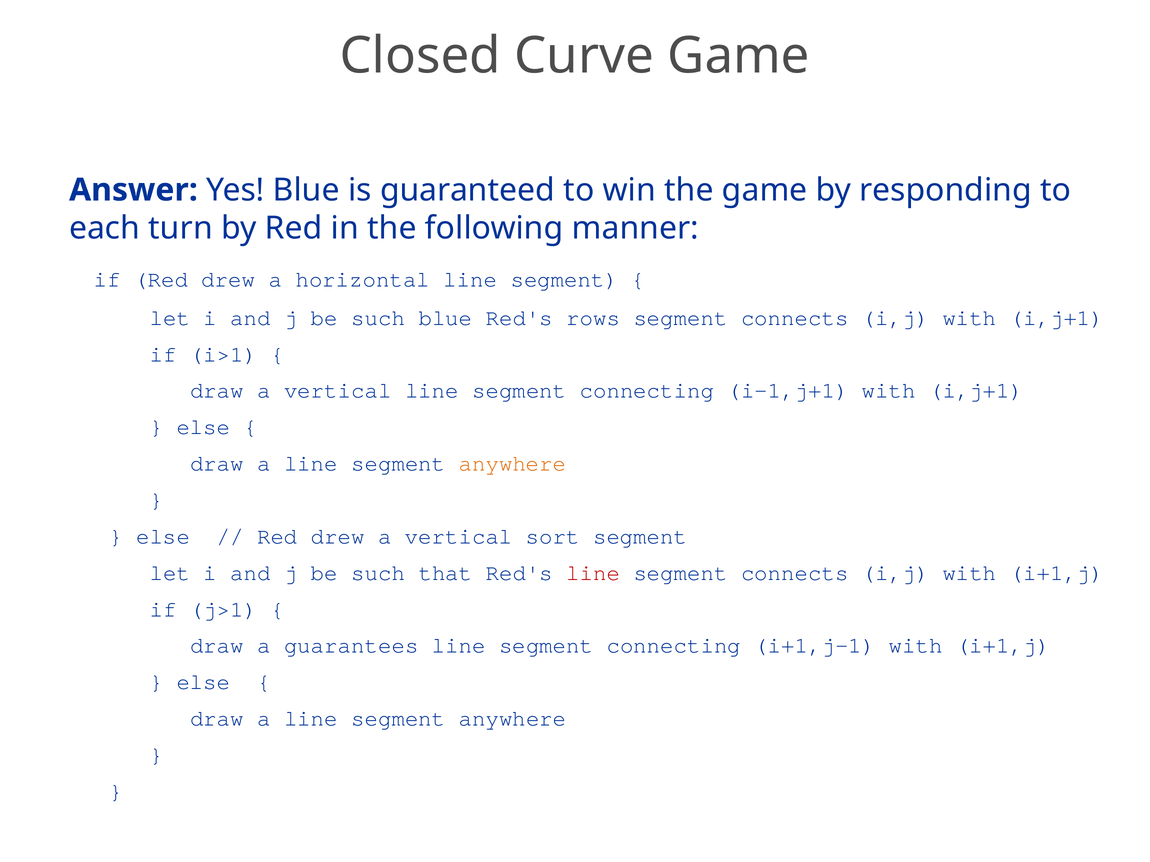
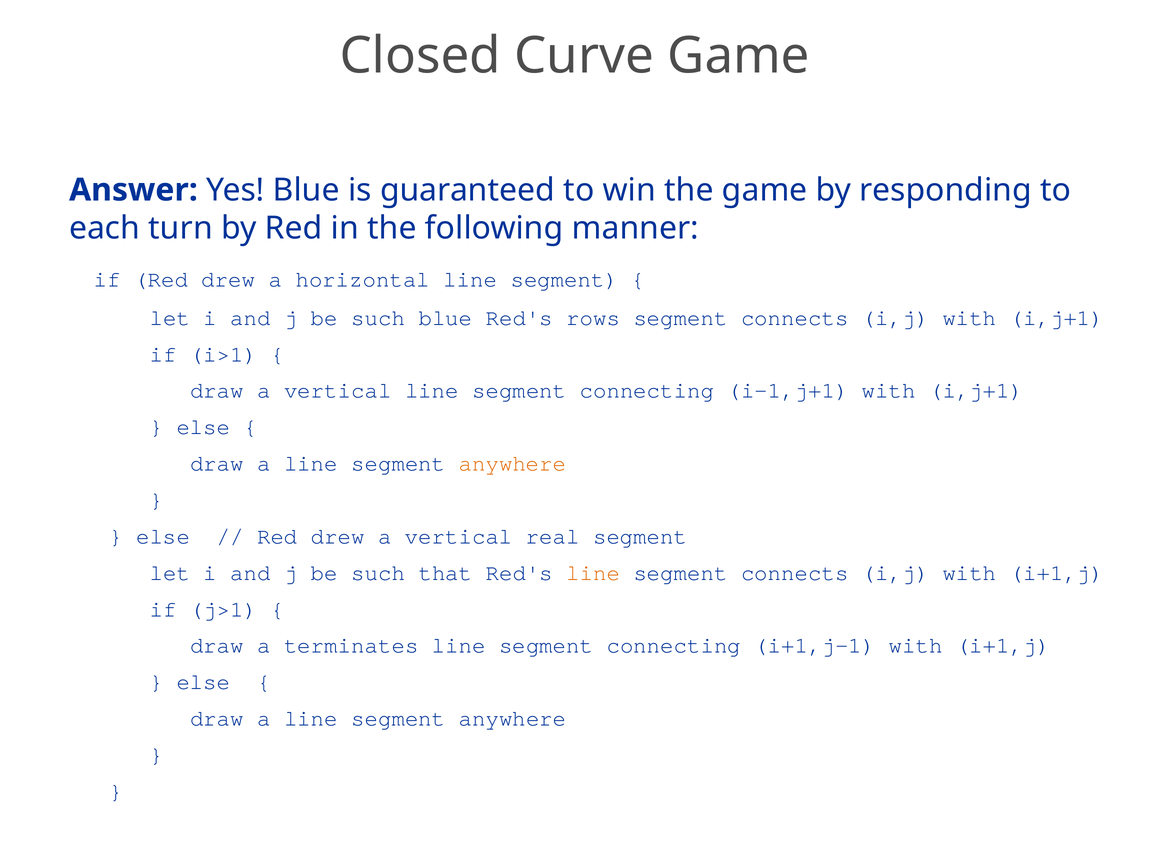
sort: sort -> real
line at (593, 573) colour: red -> orange
guarantees: guarantees -> terminates
